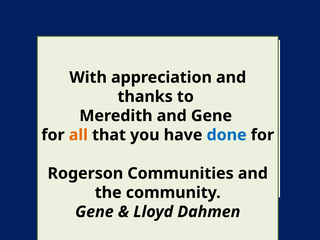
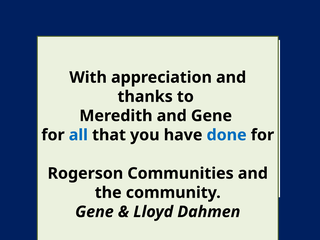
all colour: orange -> blue
